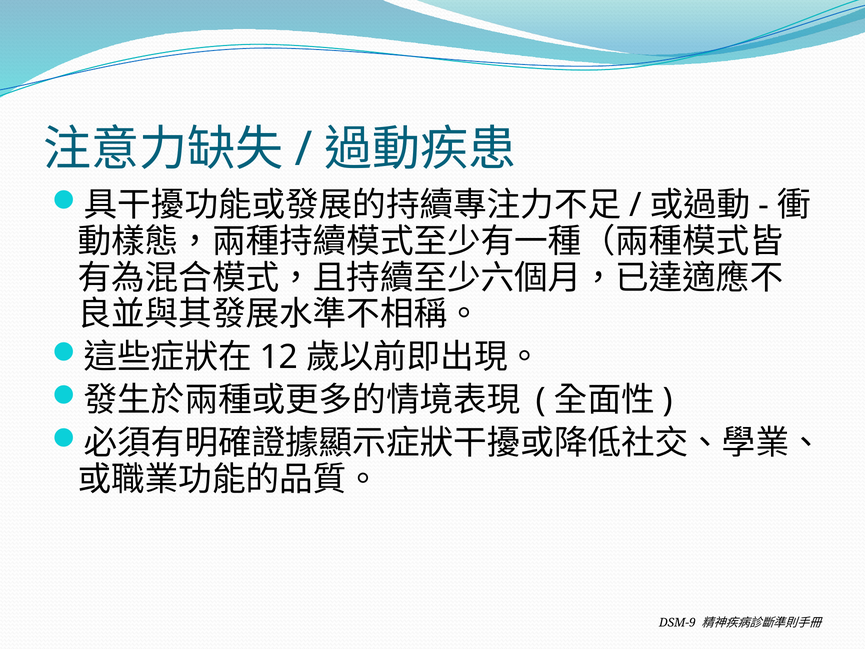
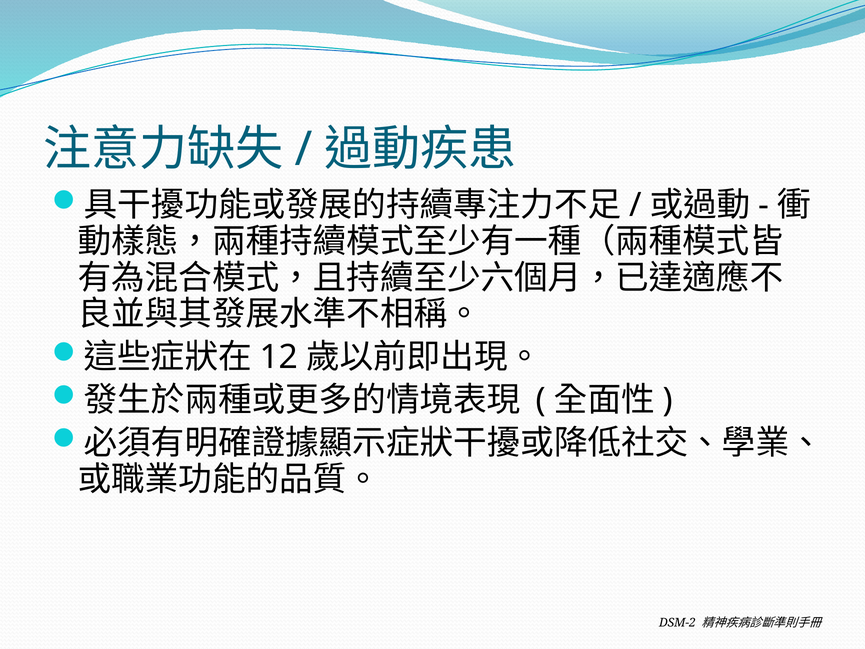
DSM-9: DSM-9 -> DSM-2
